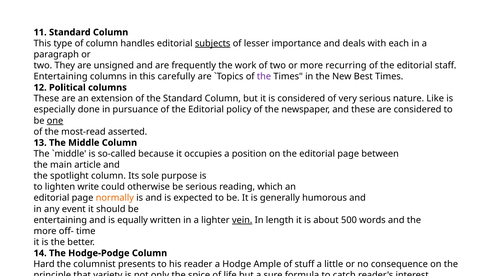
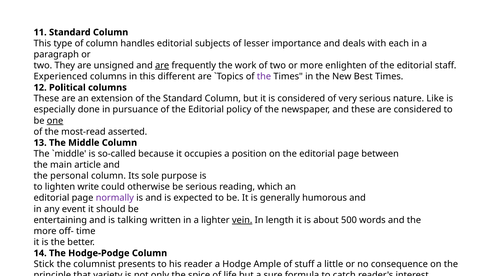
subjects underline: present -> none
are at (162, 65) underline: none -> present
recurring: recurring -> enlighten
Entertaining at (61, 76): Entertaining -> Experienced
carefully: carefully -> different
spotlight: spotlight -> personal
normally colour: orange -> purple
equally: equally -> talking
Hard: Hard -> Stick
